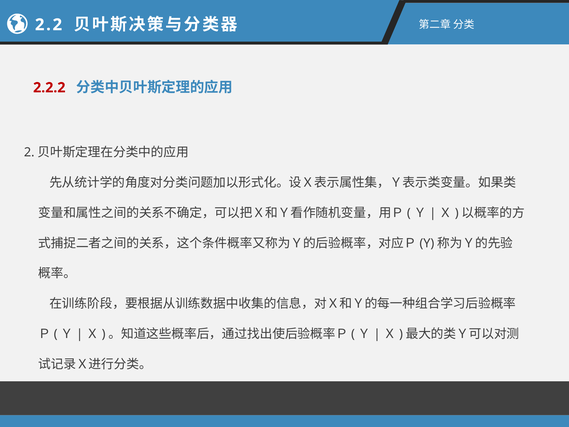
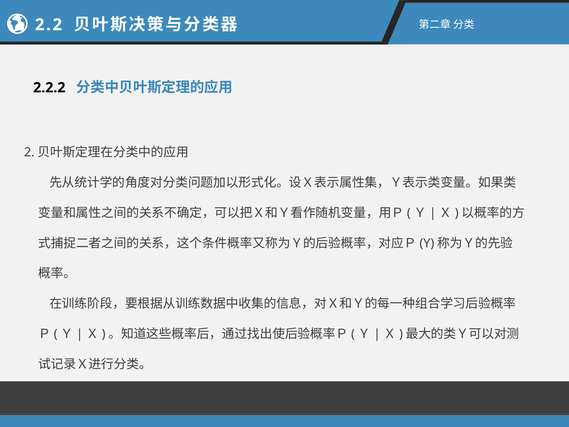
2.2.2 colour: red -> black
